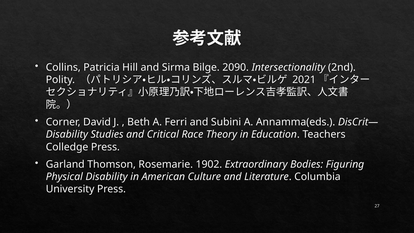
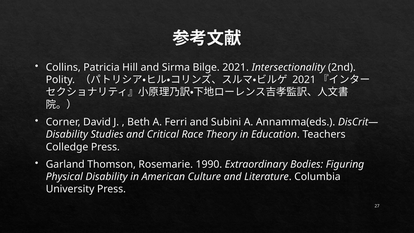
Bilge 2090: 2090 -> 2021
1902: 1902 -> 1990
